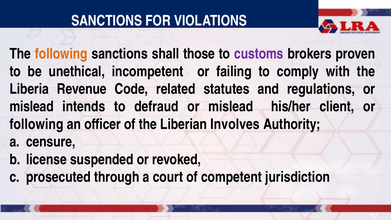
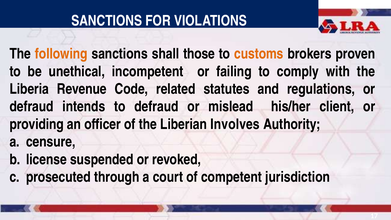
customs colour: purple -> orange
mislead at (32, 107): mislead -> defraud
following at (36, 124): following -> providing
